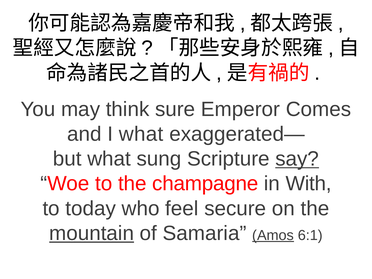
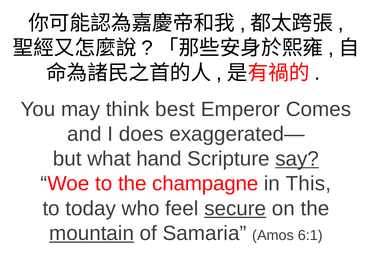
sure: sure -> best
I what: what -> does
sung: sung -> hand
With: With -> This
secure underline: none -> present
Amos underline: present -> none
